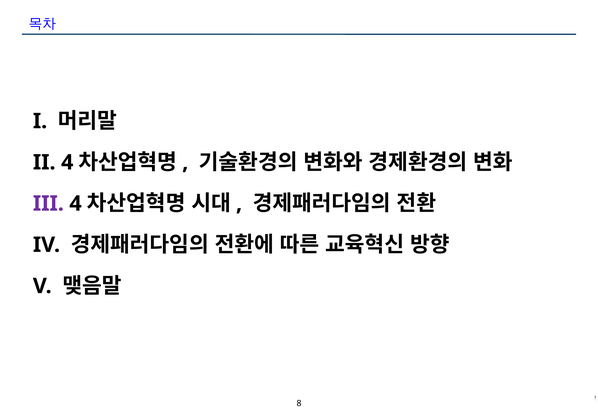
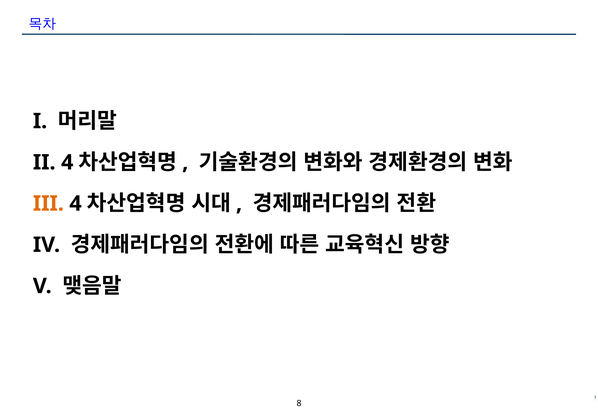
III colour: purple -> orange
